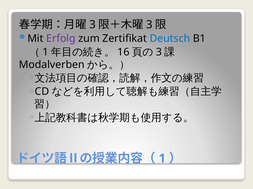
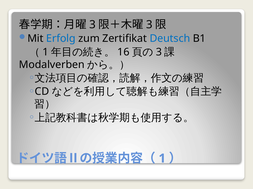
Erfolg colour: purple -> blue
